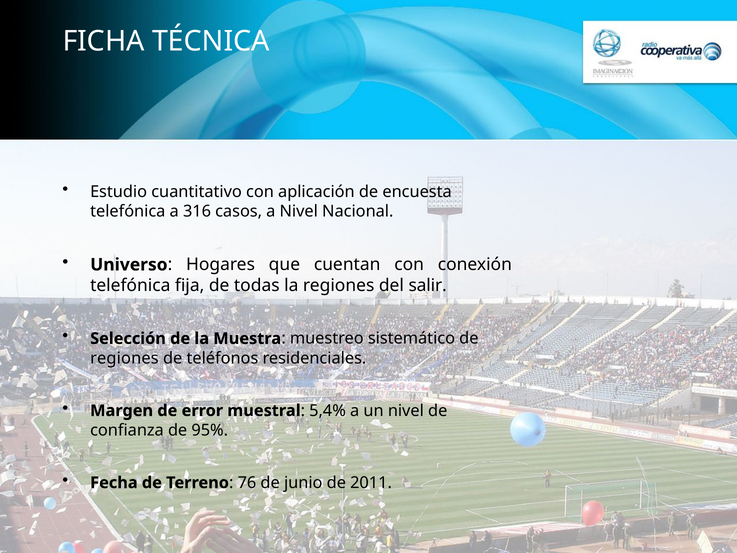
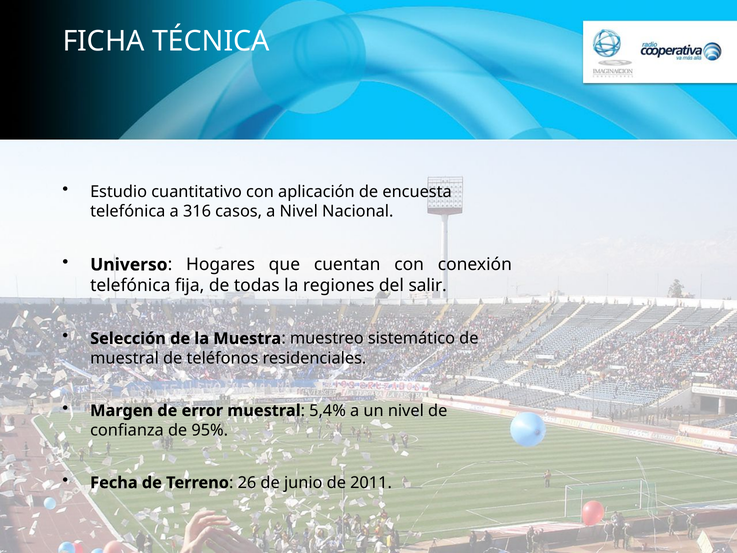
regiones at (124, 358): regiones -> muestral
76: 76 -> 26
